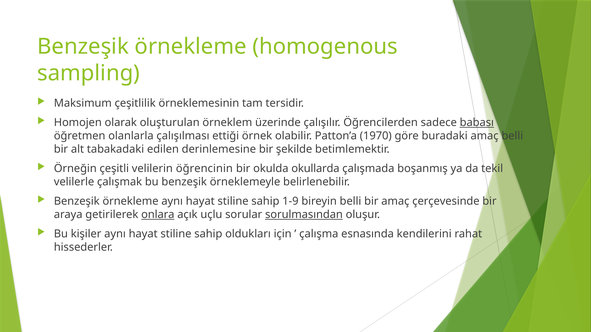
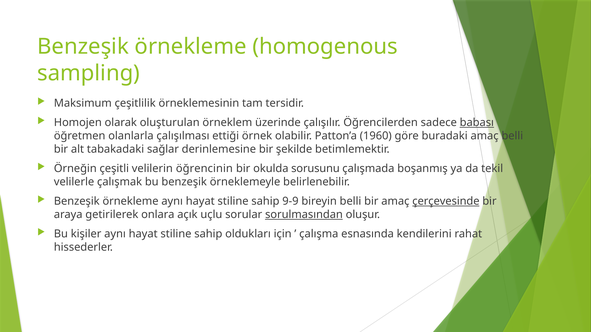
1970: 1970 -> 1960
edilen: edilen -> sağlar
okullarda: okullarda -> sorusunu
1-9: 1-9 -> 9-9
çerçevesinde underline: none -> present
onlara underline: present -> none
